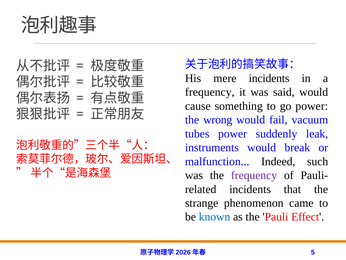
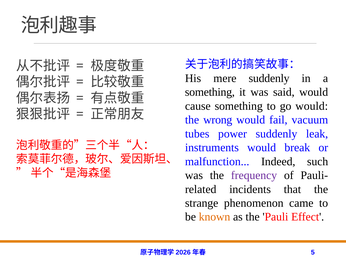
mere incidents: incidents -> suddenly
frequency at (210, 92): frequency -> something
go power: power -> would
known colour: blue -> orange
